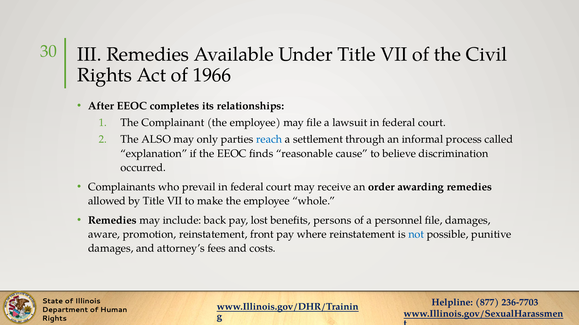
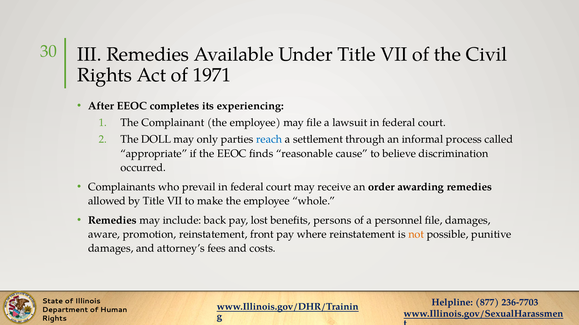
1966: 1966 -> 1971
relationships: relationships -> experiencing
ALSO: ALSO -> DOLL
explanation: explanation -> appropriate
not colour: blue -> orange
